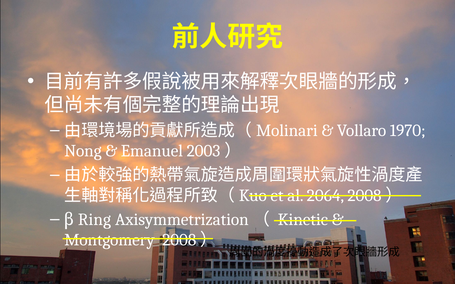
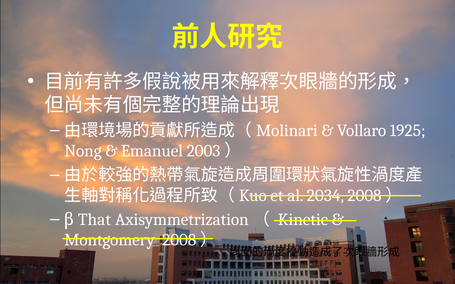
1970: 1970 -> 1925
2064: 2064 -> 2034
Ring: Ring -> That
